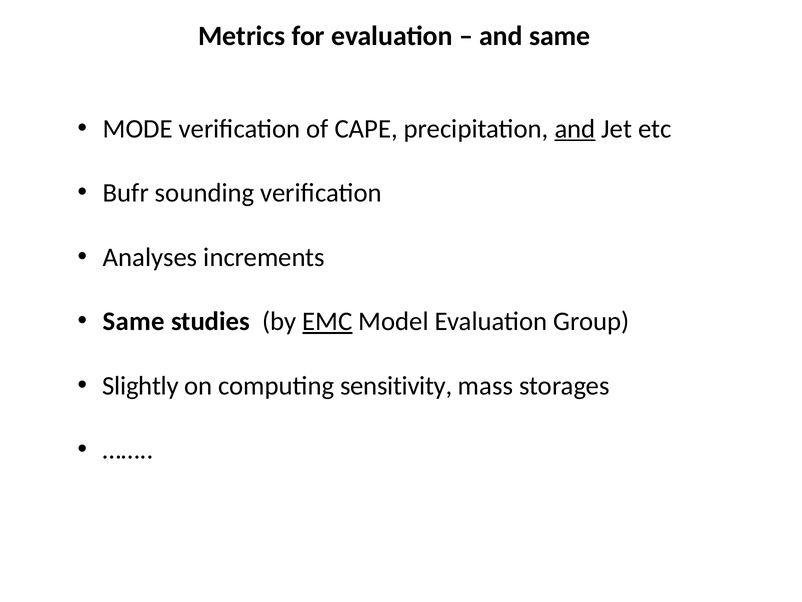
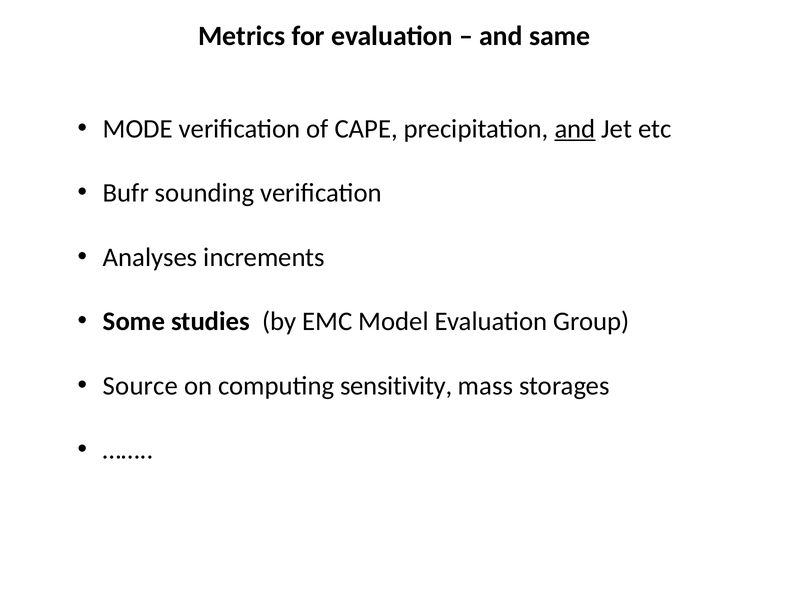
Same at (134, 321): Same -> Some
EMC underline: present -> none
Slightly: Slightly -> Source
